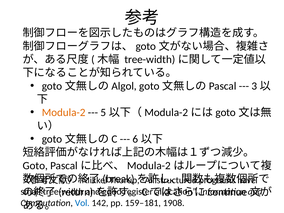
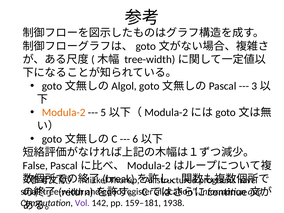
Goto: Goto -> False
Vol colour: blue -> purple
1908: 1908 -> 1938
